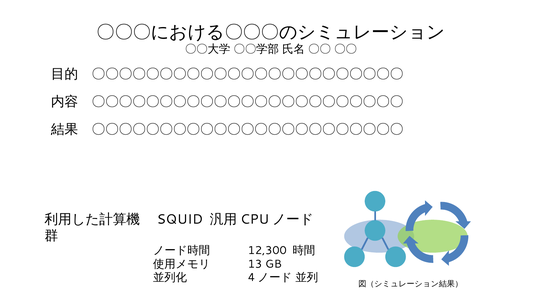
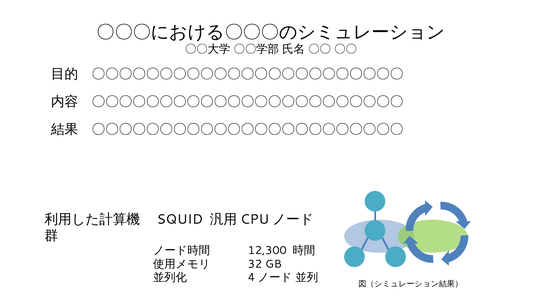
13: 13 -> 32
